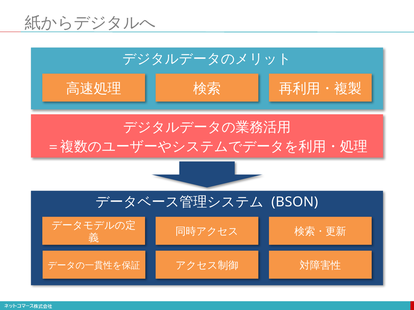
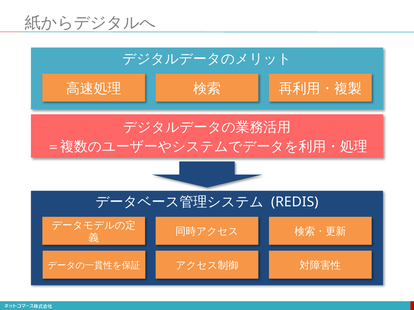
BSON: BSON -> REDIS
